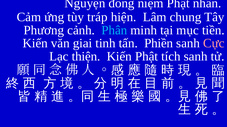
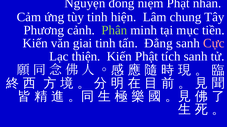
tùy tráp: tráp -> tinh
Phân colour: light blue -> light green
Phiền: Phiền -> Đẳng
